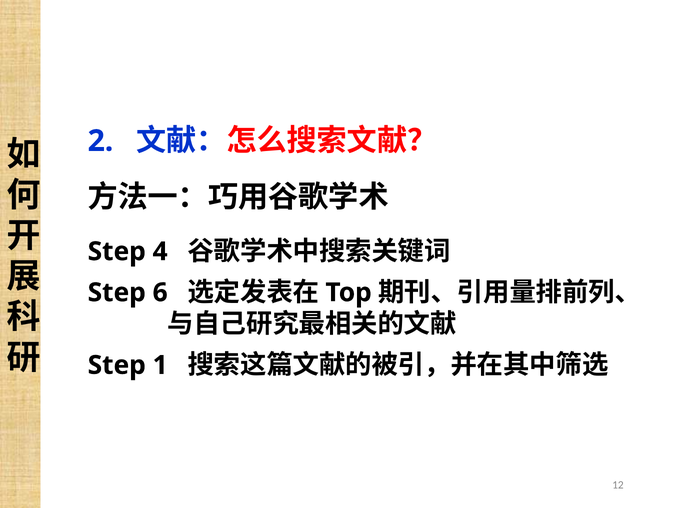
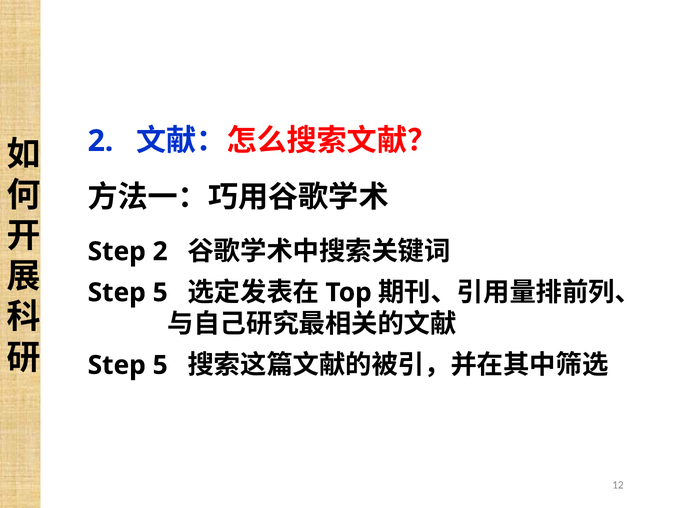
Step 4: 4 -> 2
6 at (160, 292): 6 -> 5
1 at (160, 365): 1 -> 5
